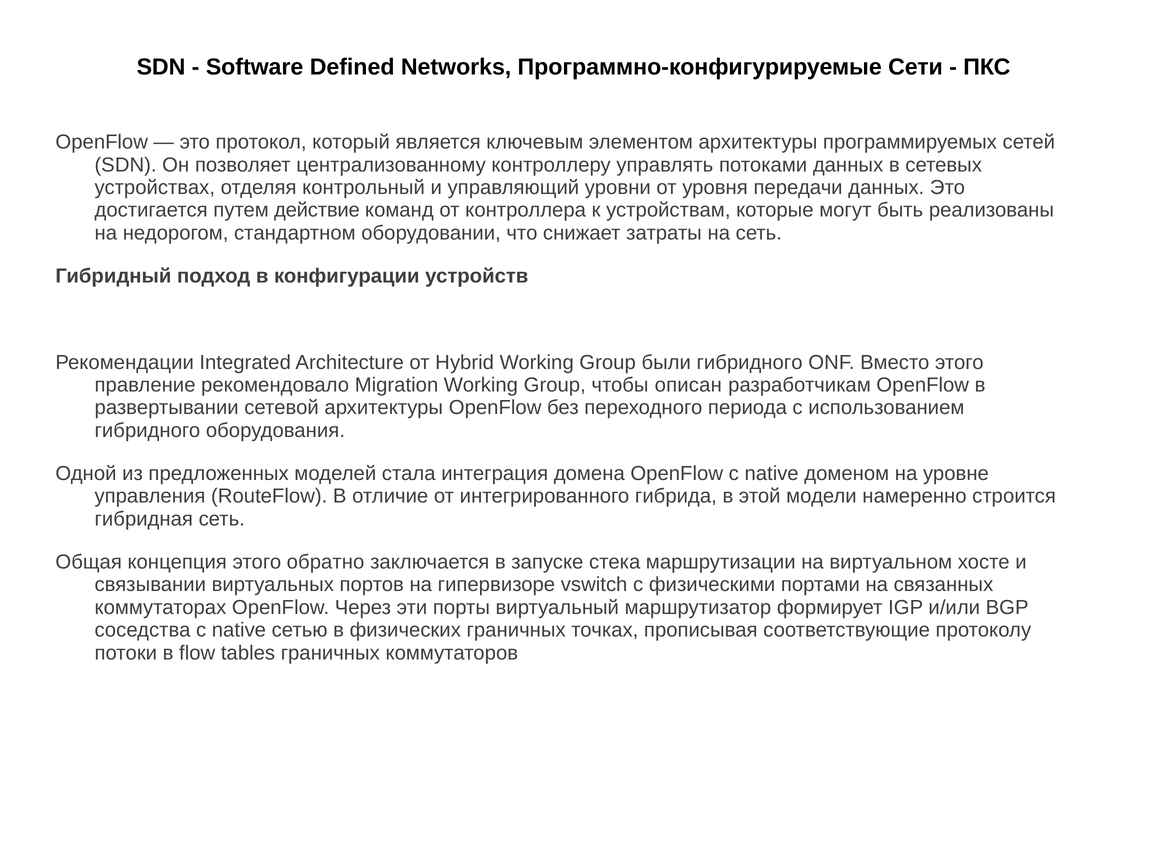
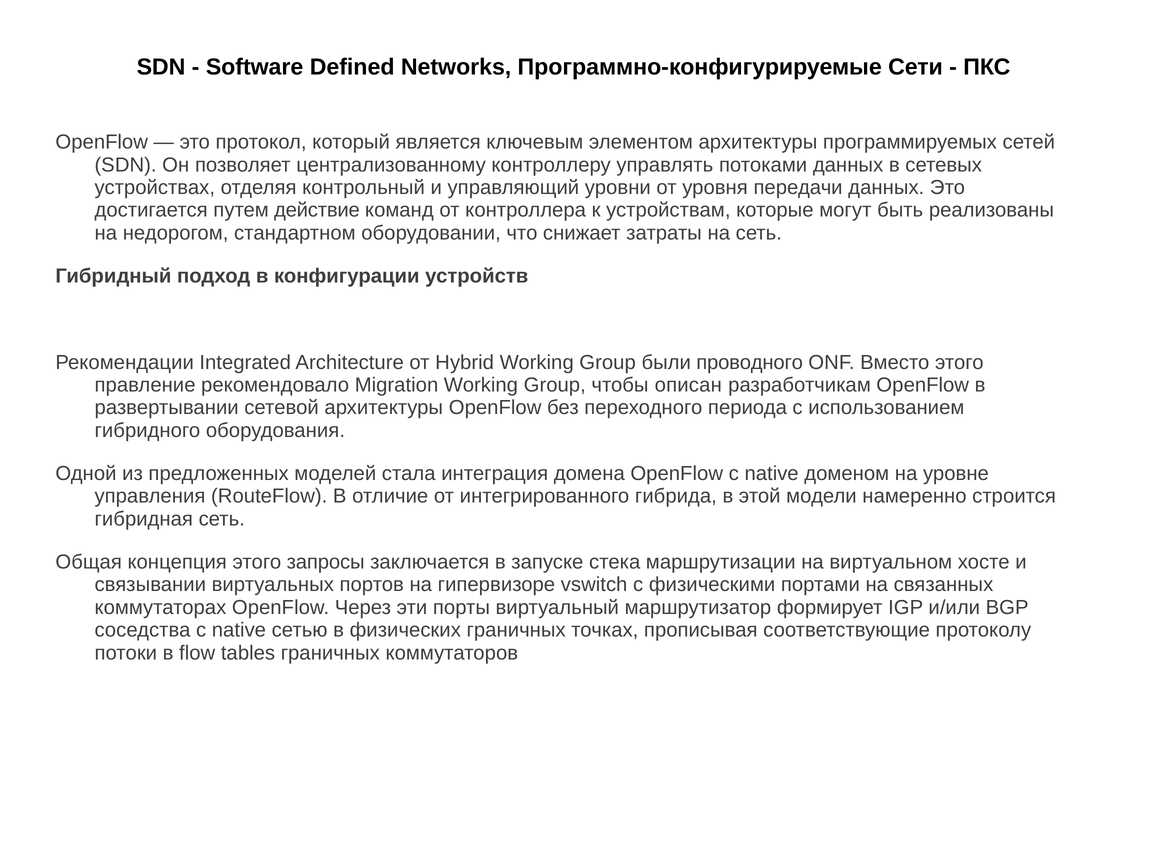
были гибридного: гибридного -> проводного
обратно: обратно -> запросы
